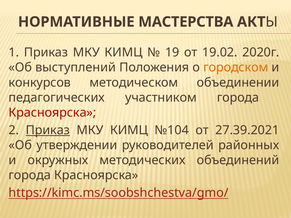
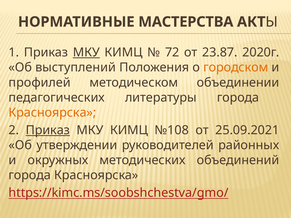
МКУ at (86, 52) underline: none -> present
19: 19 -> 72
19.02: 19.02 -> 23.87
конкурсов: конкурсов -> профилей
участником: участником -> литературы
Красноярска at (52, 113) colour: red -> orange
№104: №104 -> №108
27.39.2021: 27.39.2021 -> 25.09.2021
